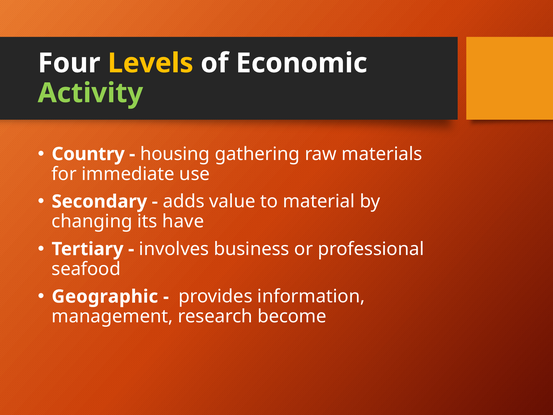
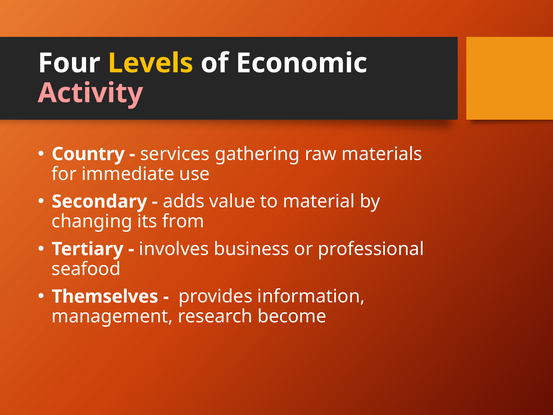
Activity colour: light green -> pink
housing: housing -> services
have: have -> from
Geographic: Geographic -> Themselves
